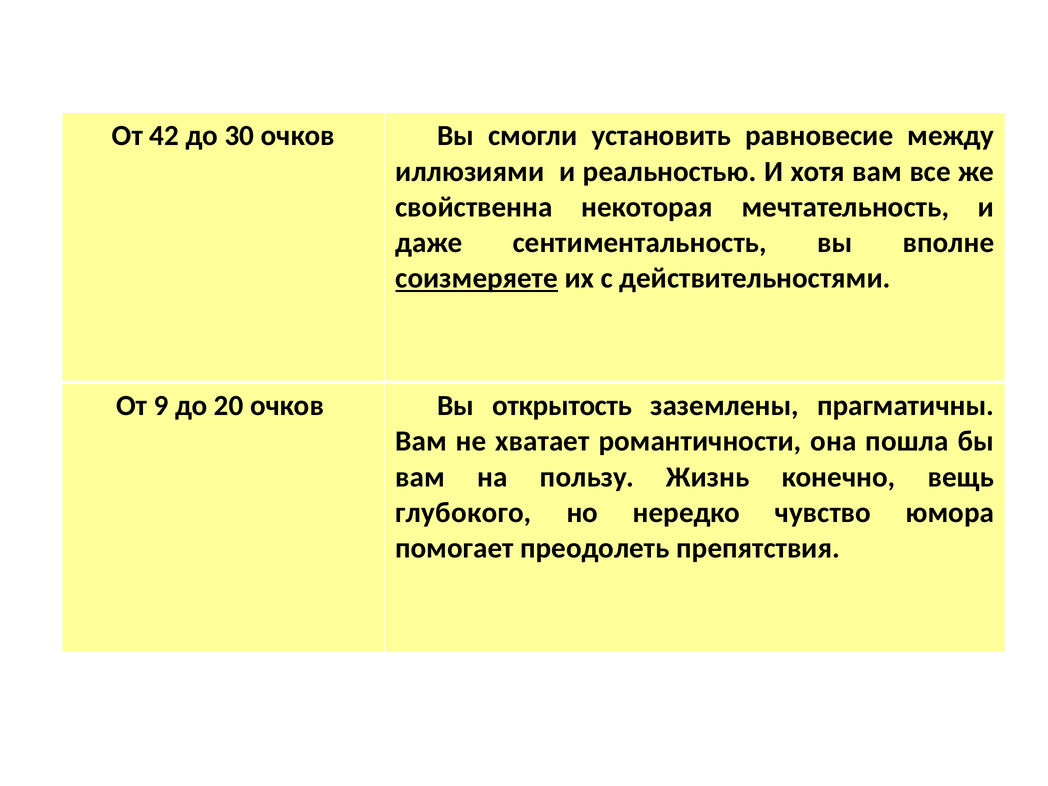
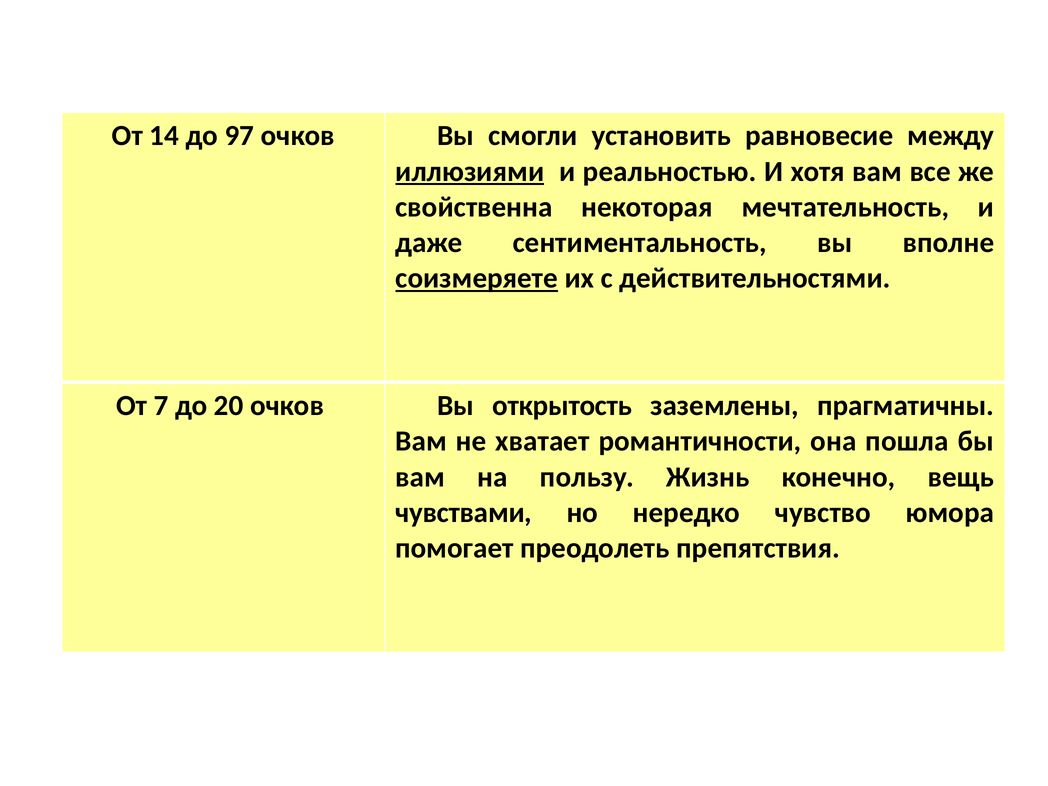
42: 42 -> 14
30: 30 -> 97
иллюзиями underline: none -> present
9: 9 -> 7
глубокого: глубокого -> чувствами
